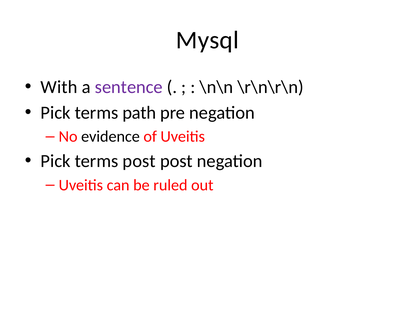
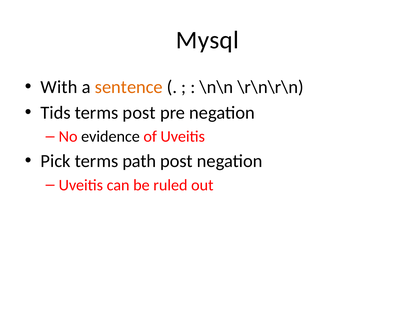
sentence colour: purple -> orange
Pick at (56, 113): Pick -> Tids
terms path: path -> post
terms post: post -> path
